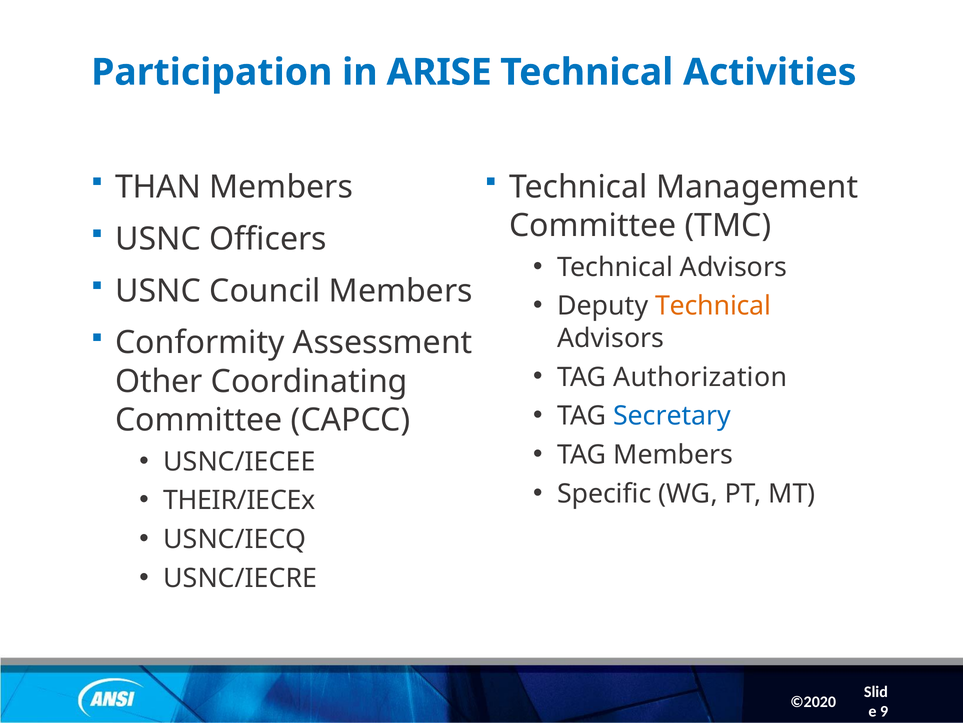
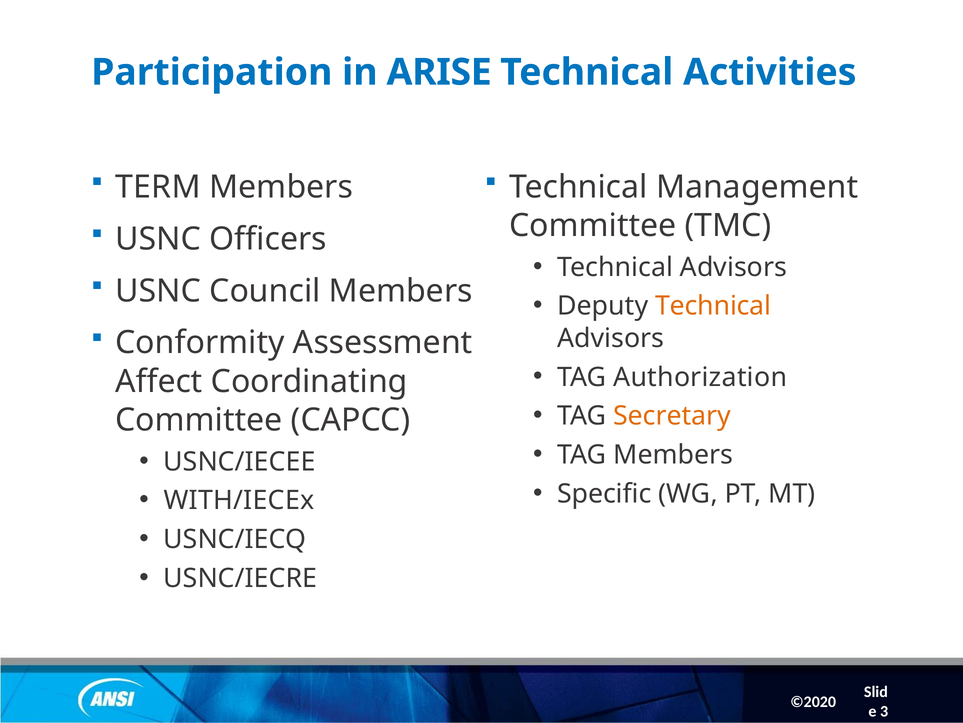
THAN: THAN -> TERM
Other: Other -> Affect
Secretary colour: blue -> orange
THEIR/IECEx: THEIR/IECEx -> WITH/IECEx
9: 9 -> 3
